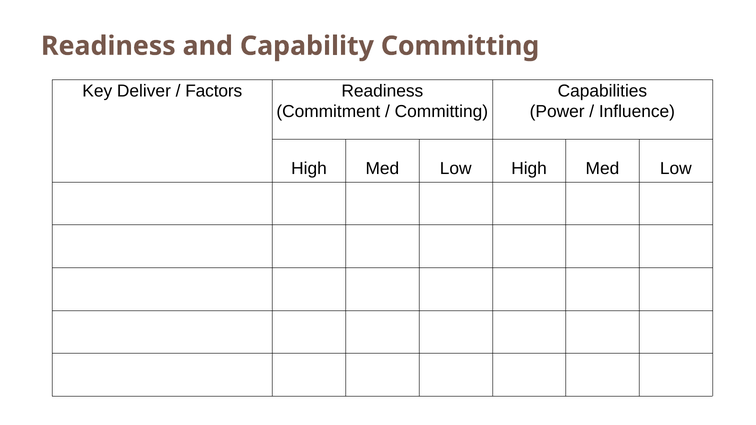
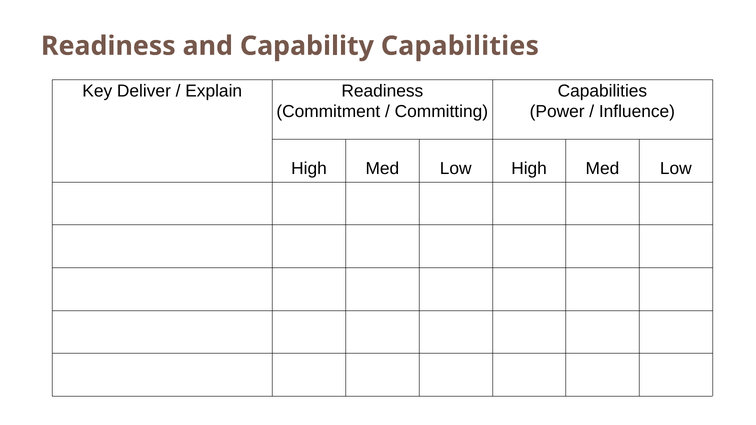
Capability Committing: Committing -> Capabilities
Factors: Factors -> Explain
